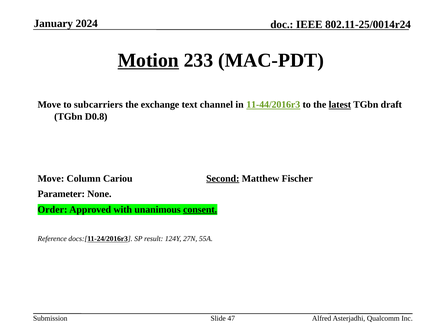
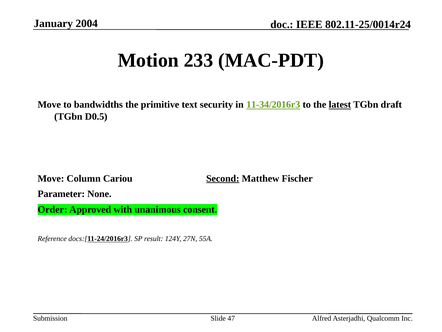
2024: 2024 -> 2004
Motion underline: present -> none
subcarriers: subcarriers -> bandwidths
exchange: exchange -> primitive
channel: channel -> security
11-44/2016r3: 11-44/2016r3 -> 11-34/2016r3
D0.8: D0.8 -> D0.5
consent underline: present -> none
